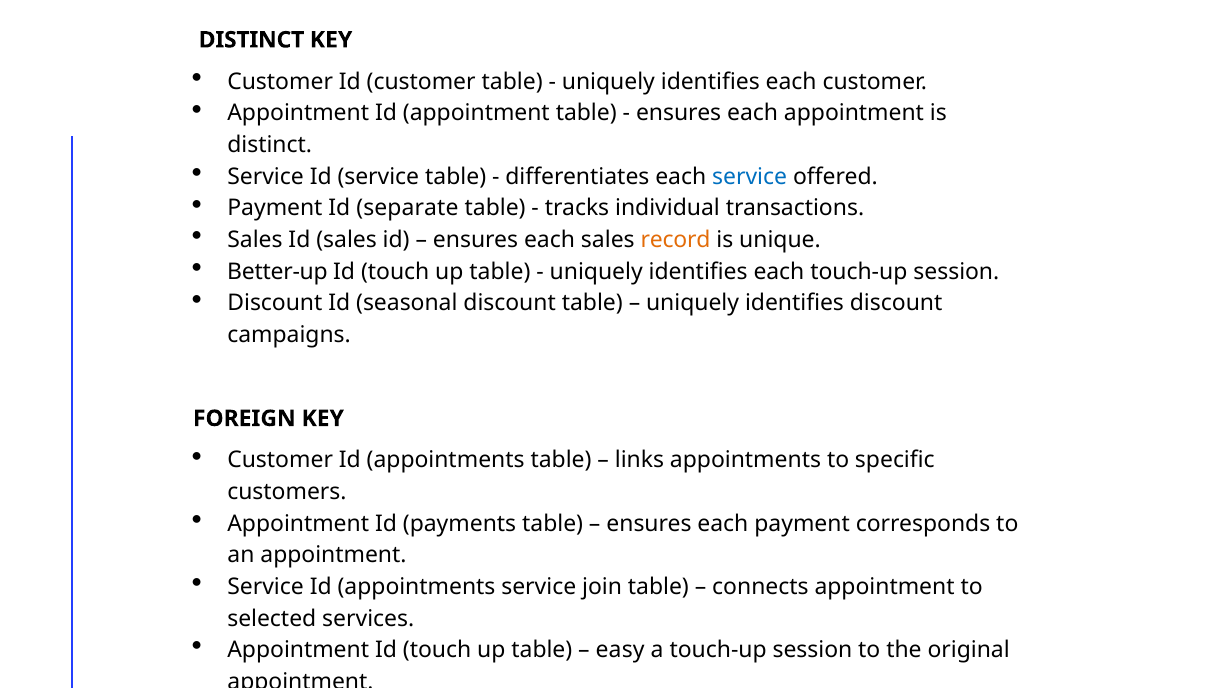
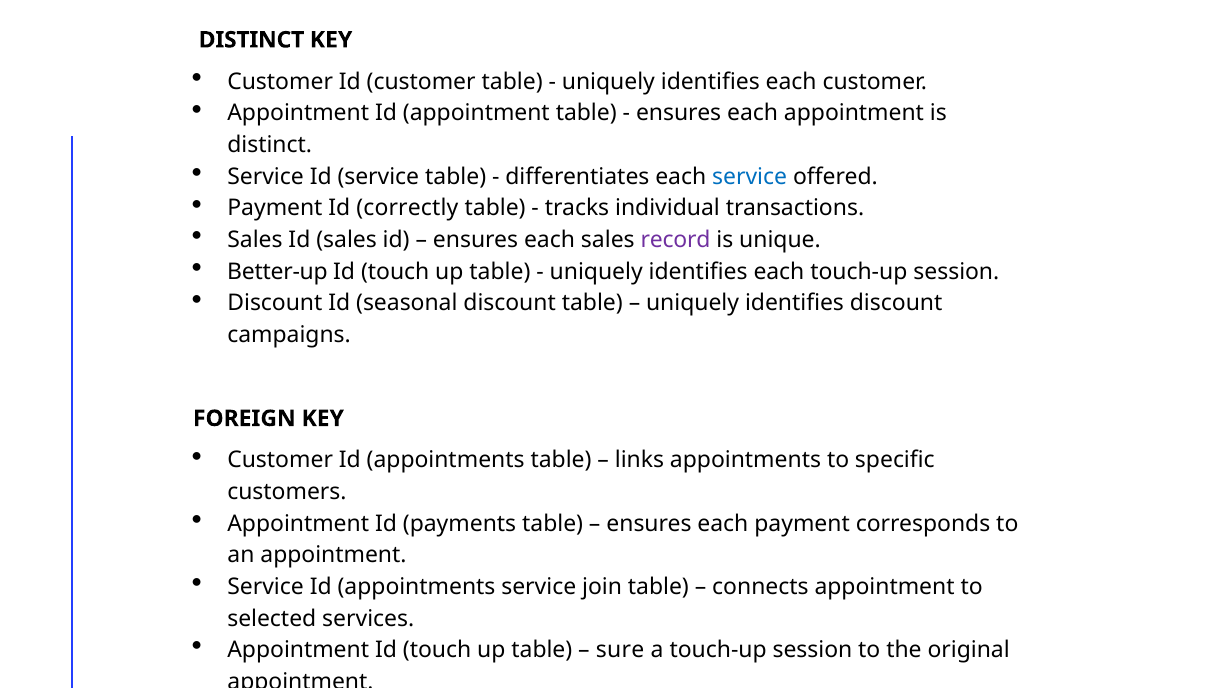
separate: separate -> correctly
record colour: orange -> purple
easy: easy -> sure
